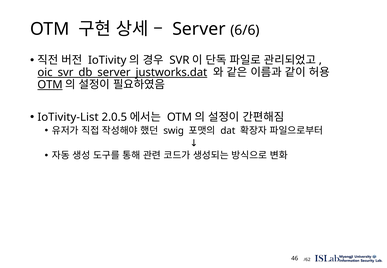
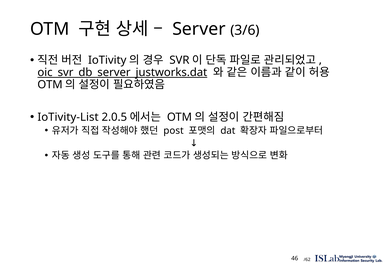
6/6: 6/6 -> 3/6
OTM at (50, 85) underline: present -> none
swig: swig -> post
